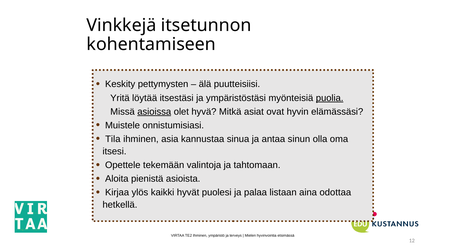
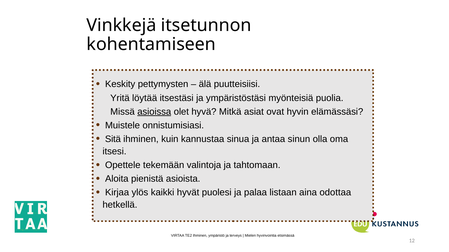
puolia underline: present -> none
Tila: Tila -> Sitä
asia: asia -> kuin
